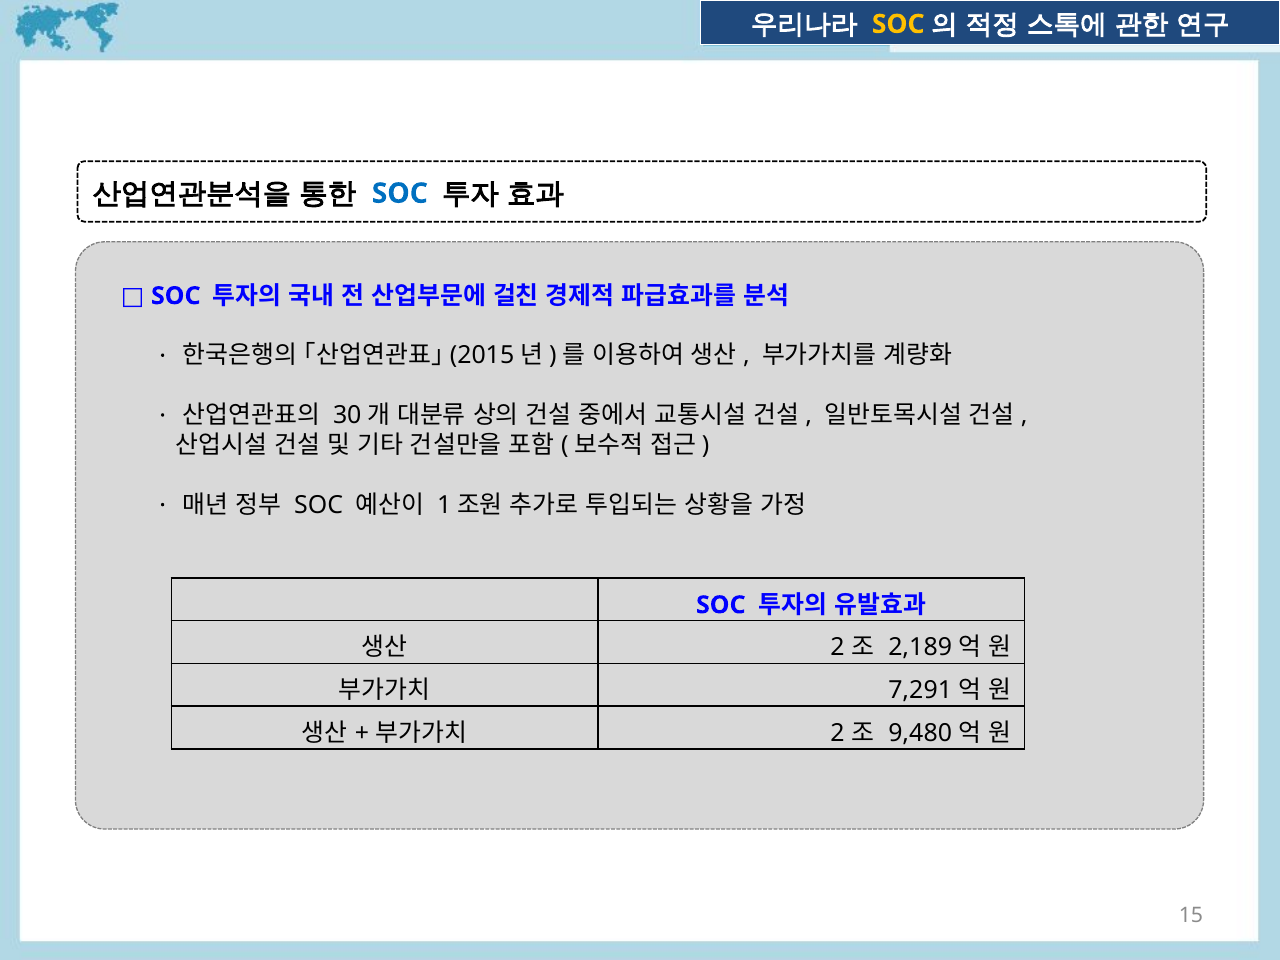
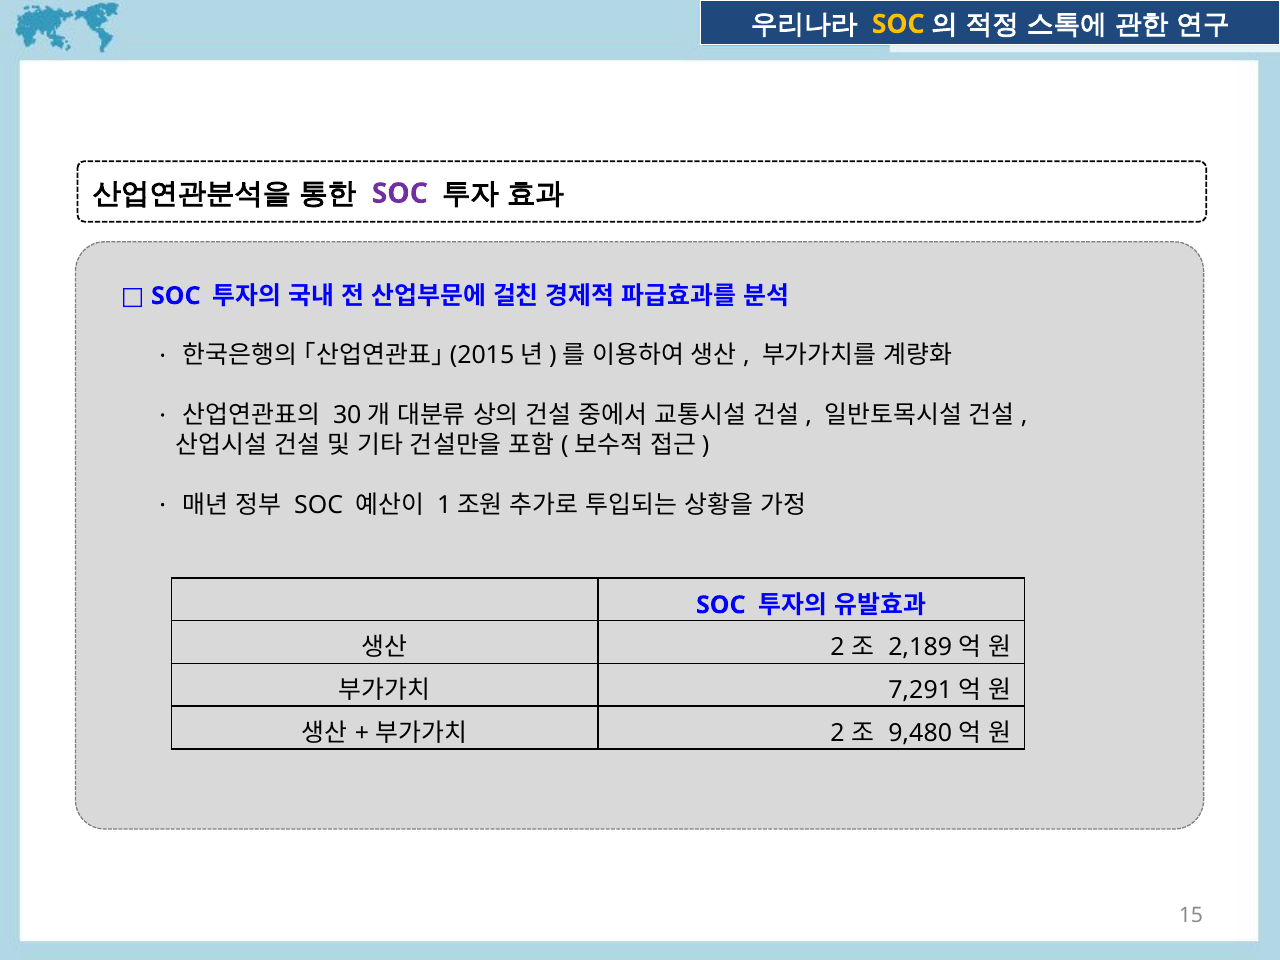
SOC at (400, 193) colour: blue -> purple
